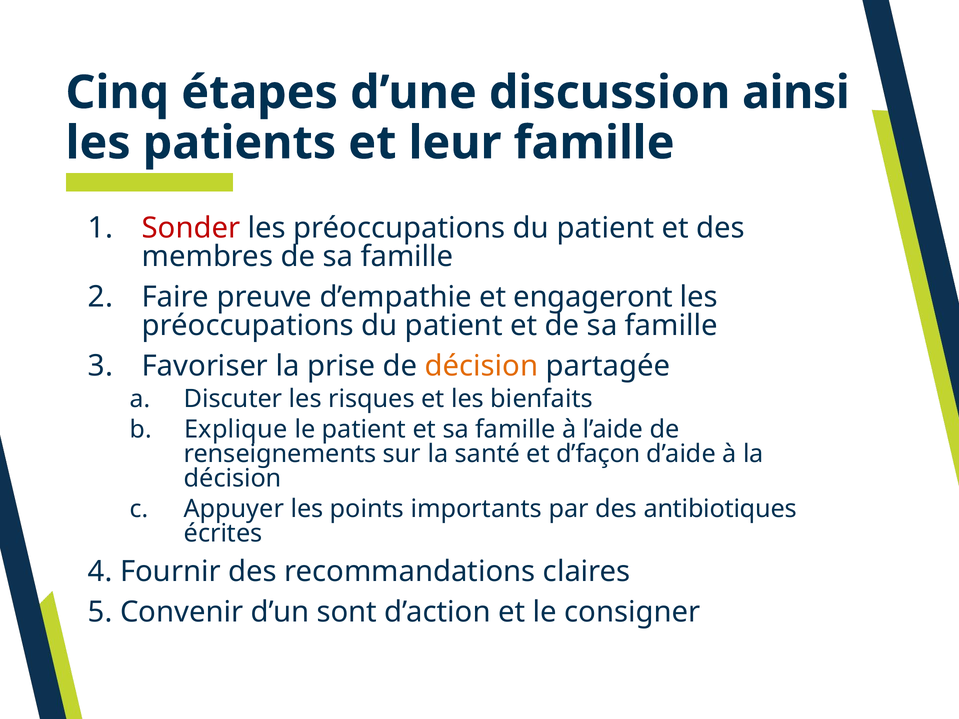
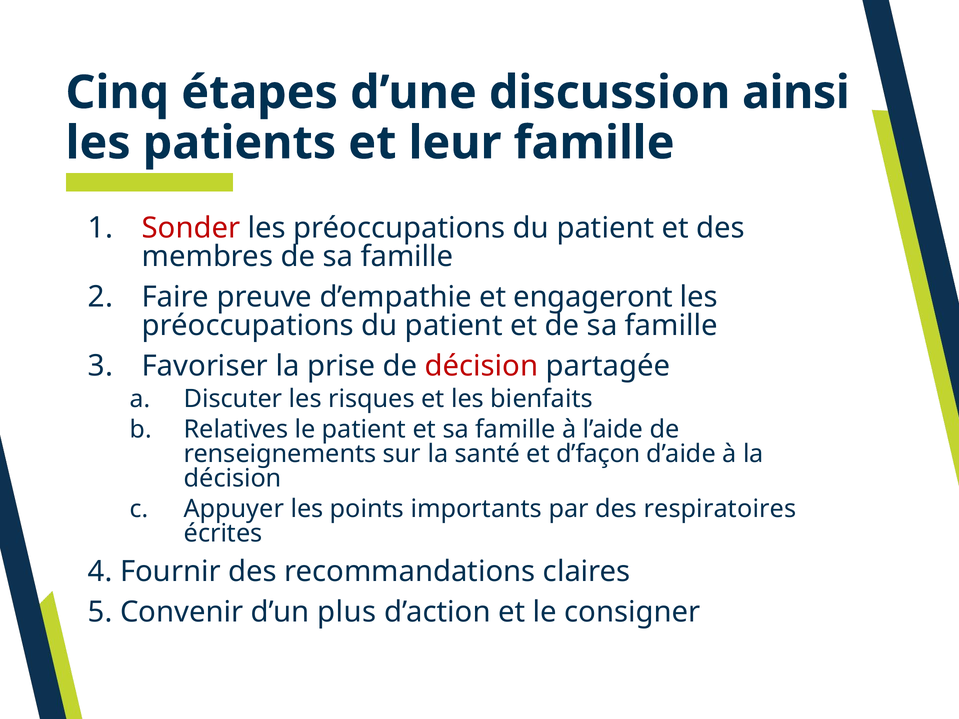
décision at (482, 366) colour: orange -> red
Explique: Explique -> Relatives
antibiotiques: antibiotiques -> respiratoires
sont: sont -> plus
